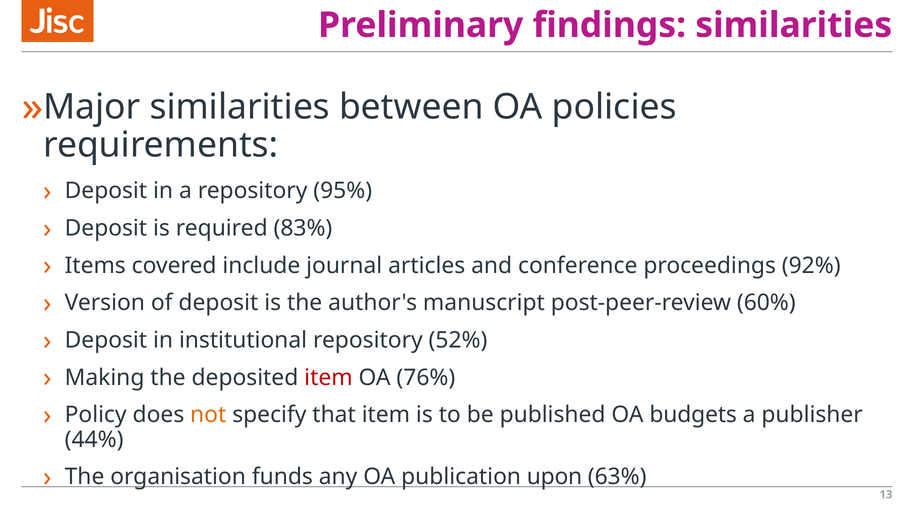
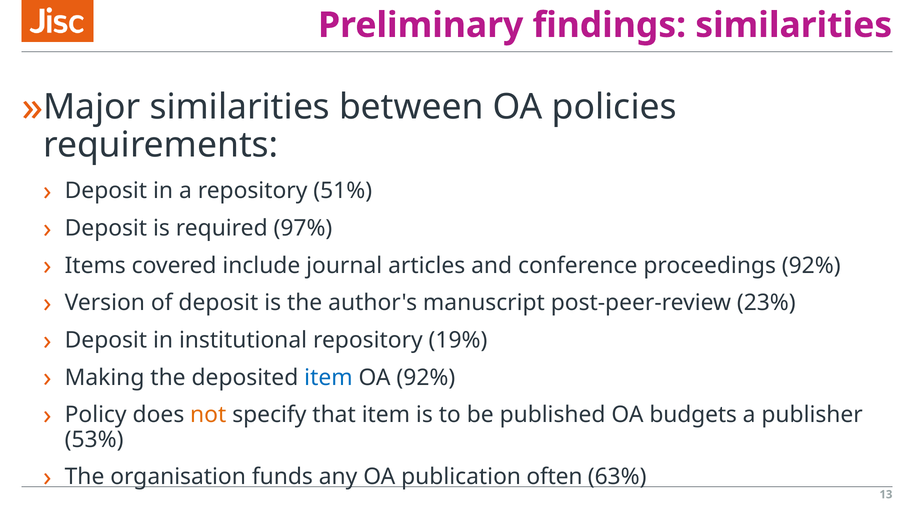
95%: 95% -> 51%
83%: 83% -> 97%
60%: 60% -> 23%
52%: 52% -> 19%
item at (328, 378) colour: red -> blue
OA 76%: 76% -> 92%
44%: 44% -> 53%
upon: upon -> often
